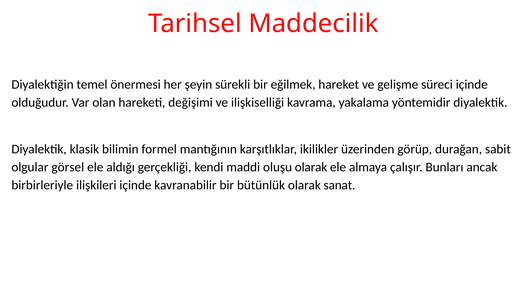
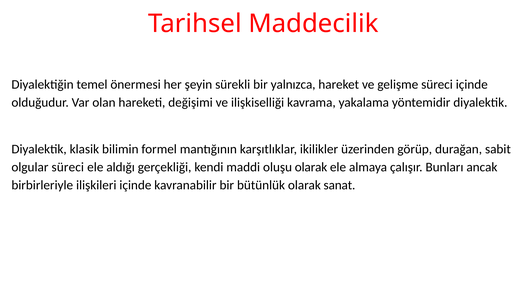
eğilmek: eğilmek -> yalnızca
olgular görsel: görsel -> süreci
